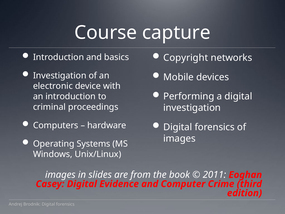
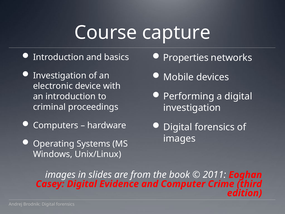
Copyright: Copyright -> Properties
